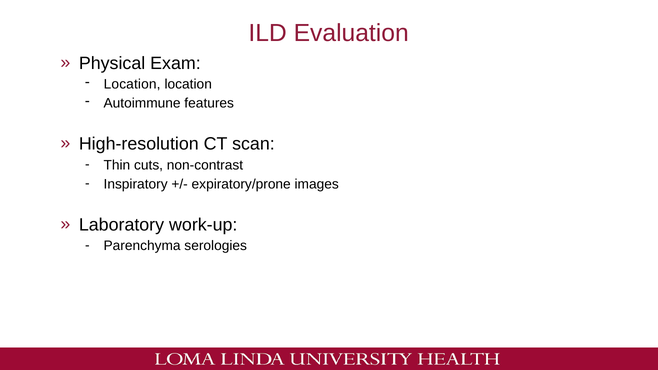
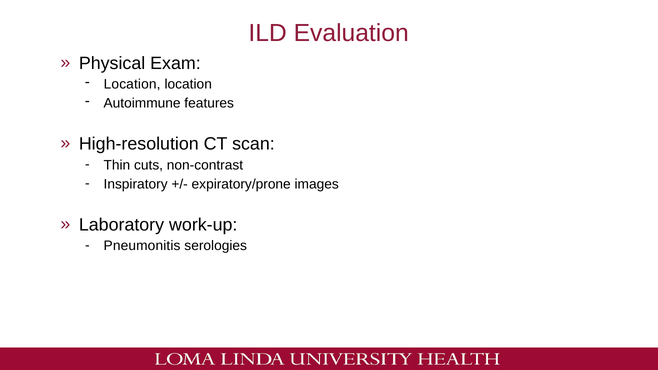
Parenchyma: Parenchyma -> Pneumonitis
